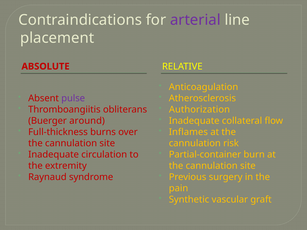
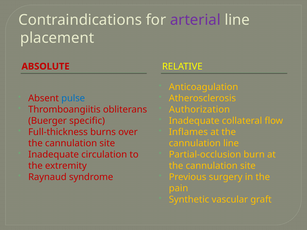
pulse colour: purple -> blue
around: around -> specific
cannulation risk: risk -> line
Partial-container: Partial-container -> Partial-occlusion
